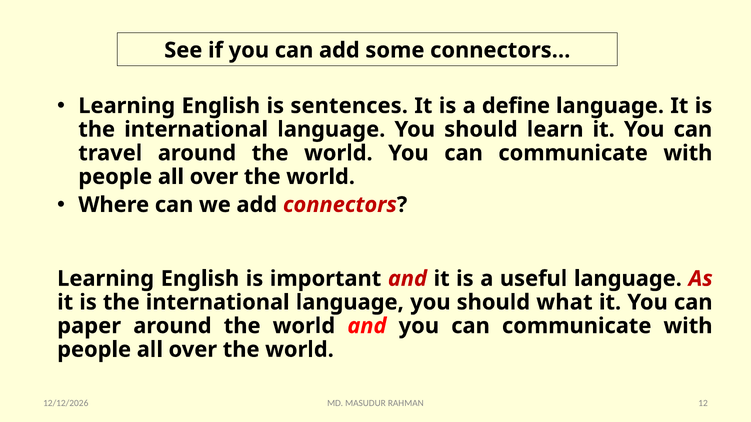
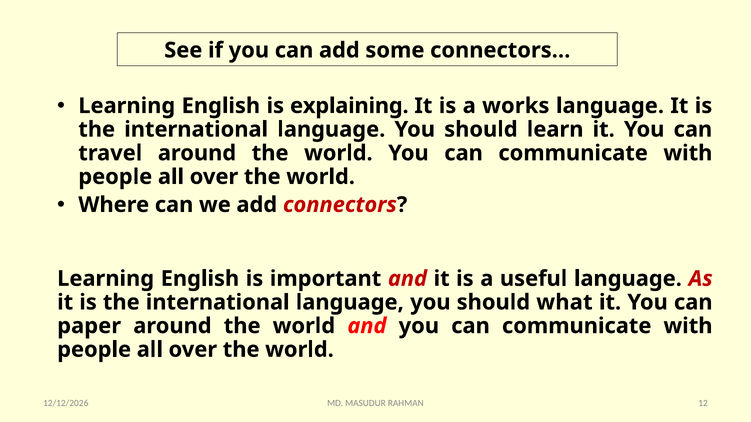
sentences: sentences -> explaining
define: define -> works
